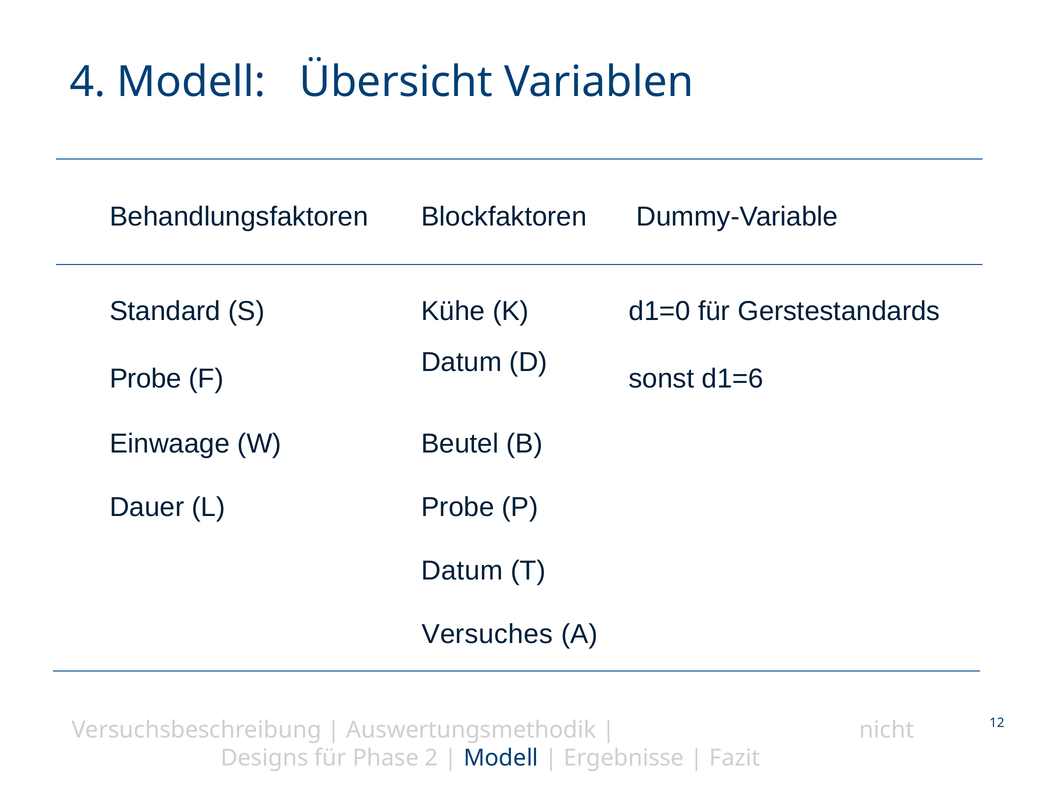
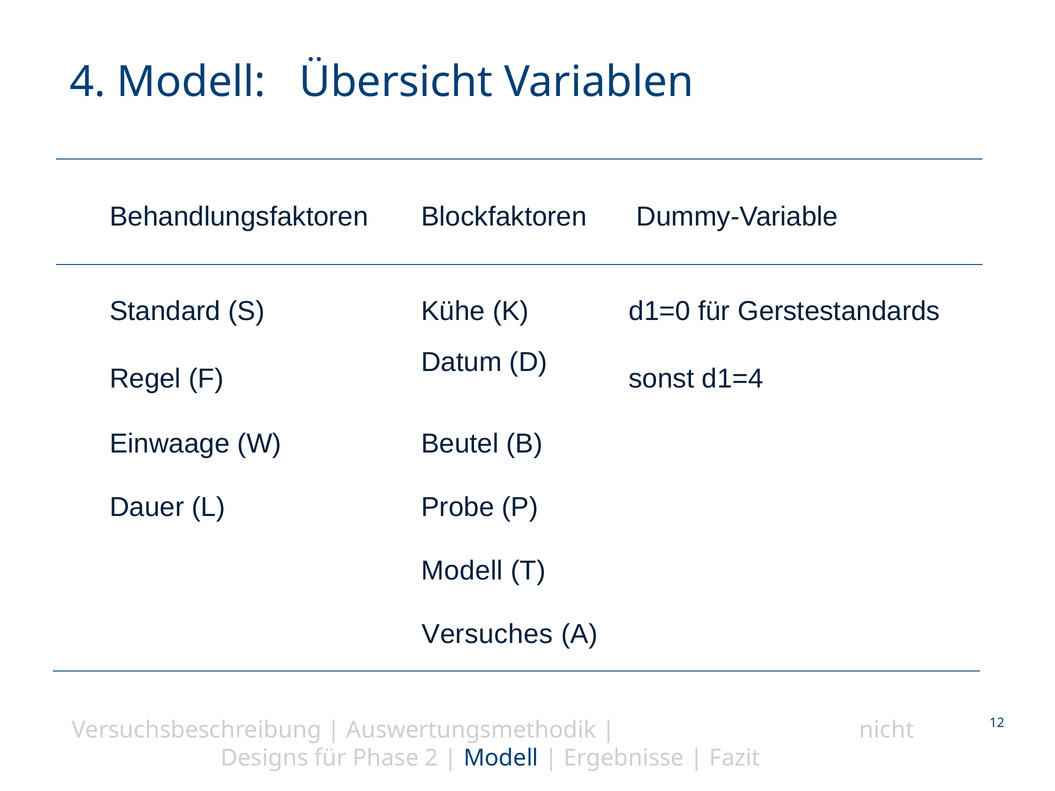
Probe at (145, 379): Probe -> Regel
d1=6: d1=6 -> d1=4
Datum at (462, 571): Datum -> Modell
